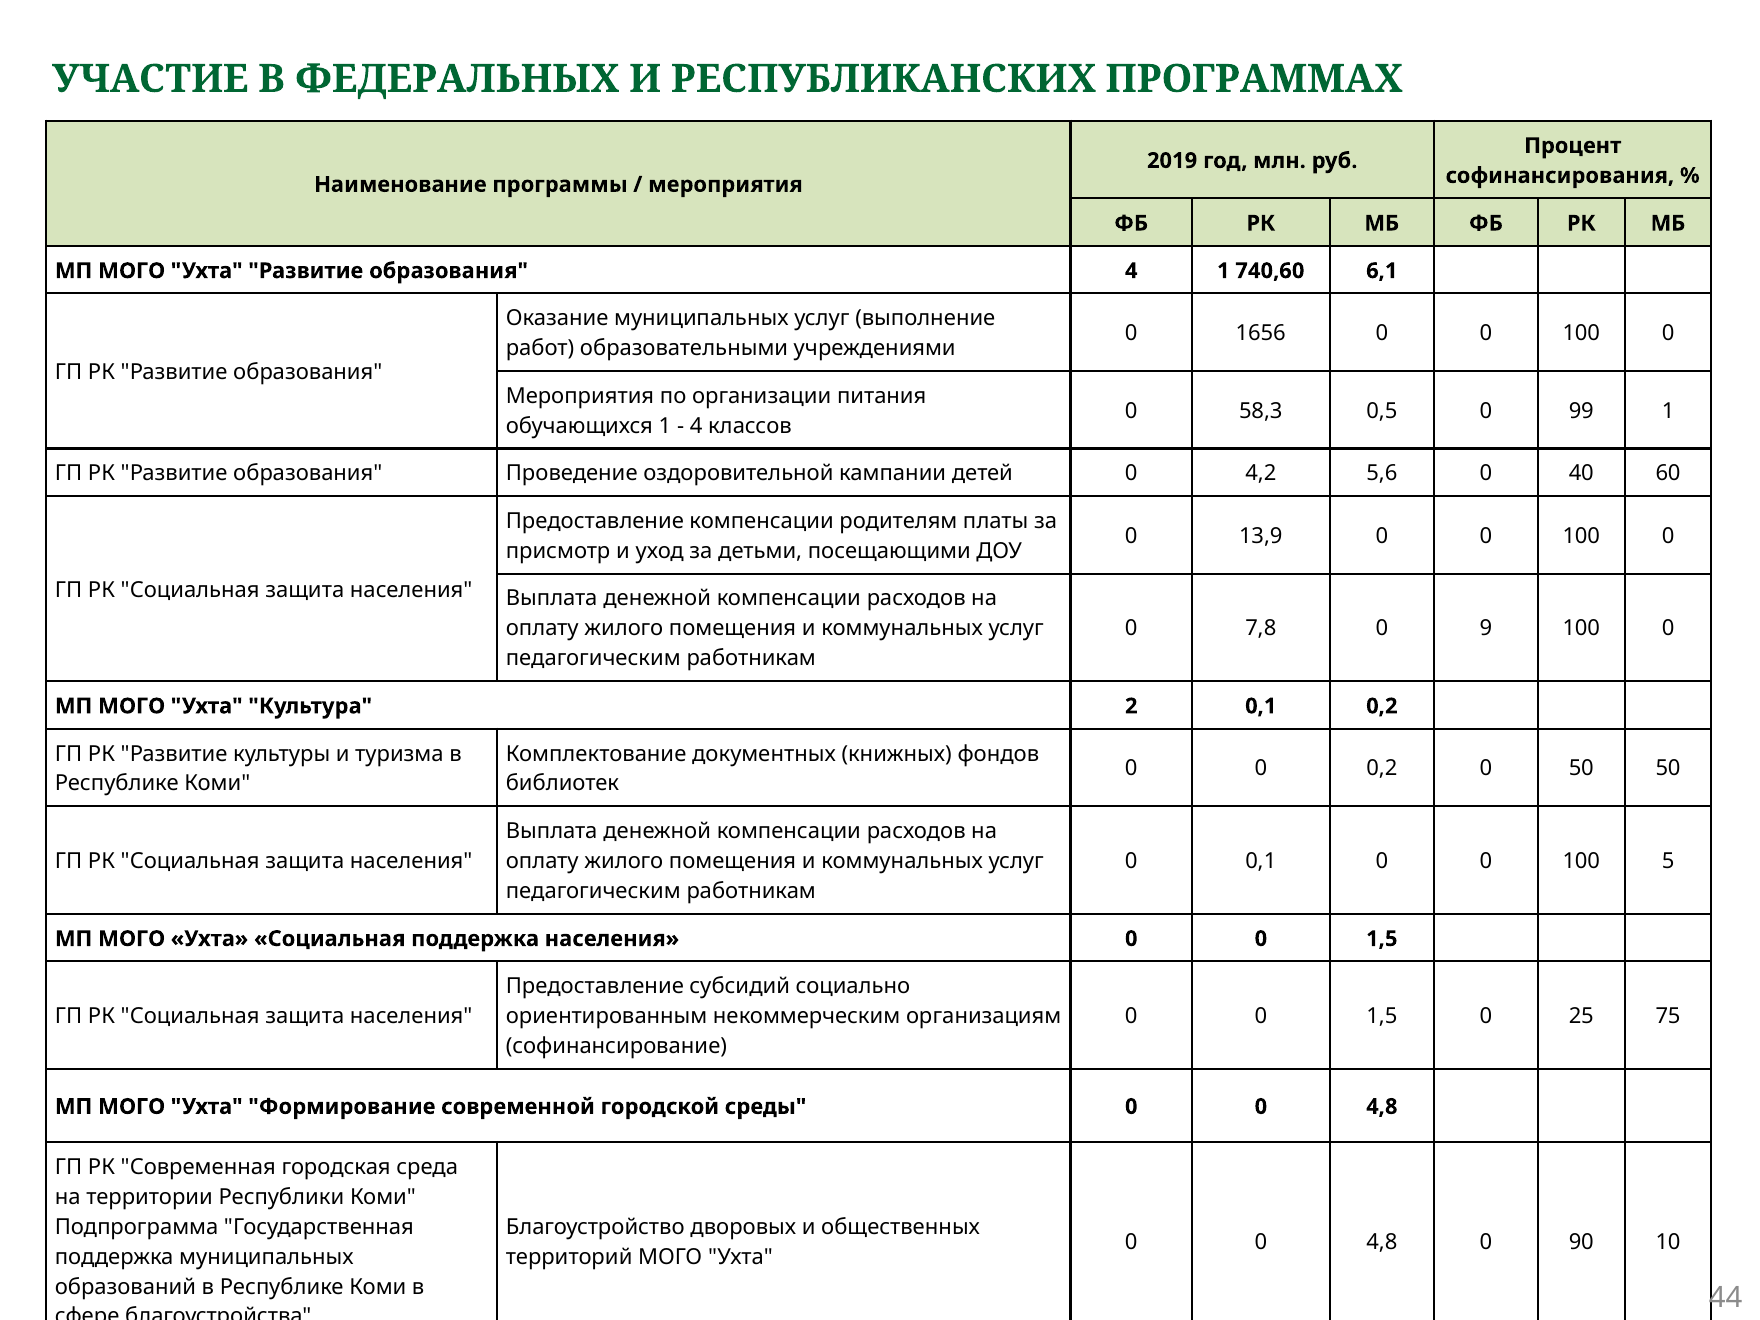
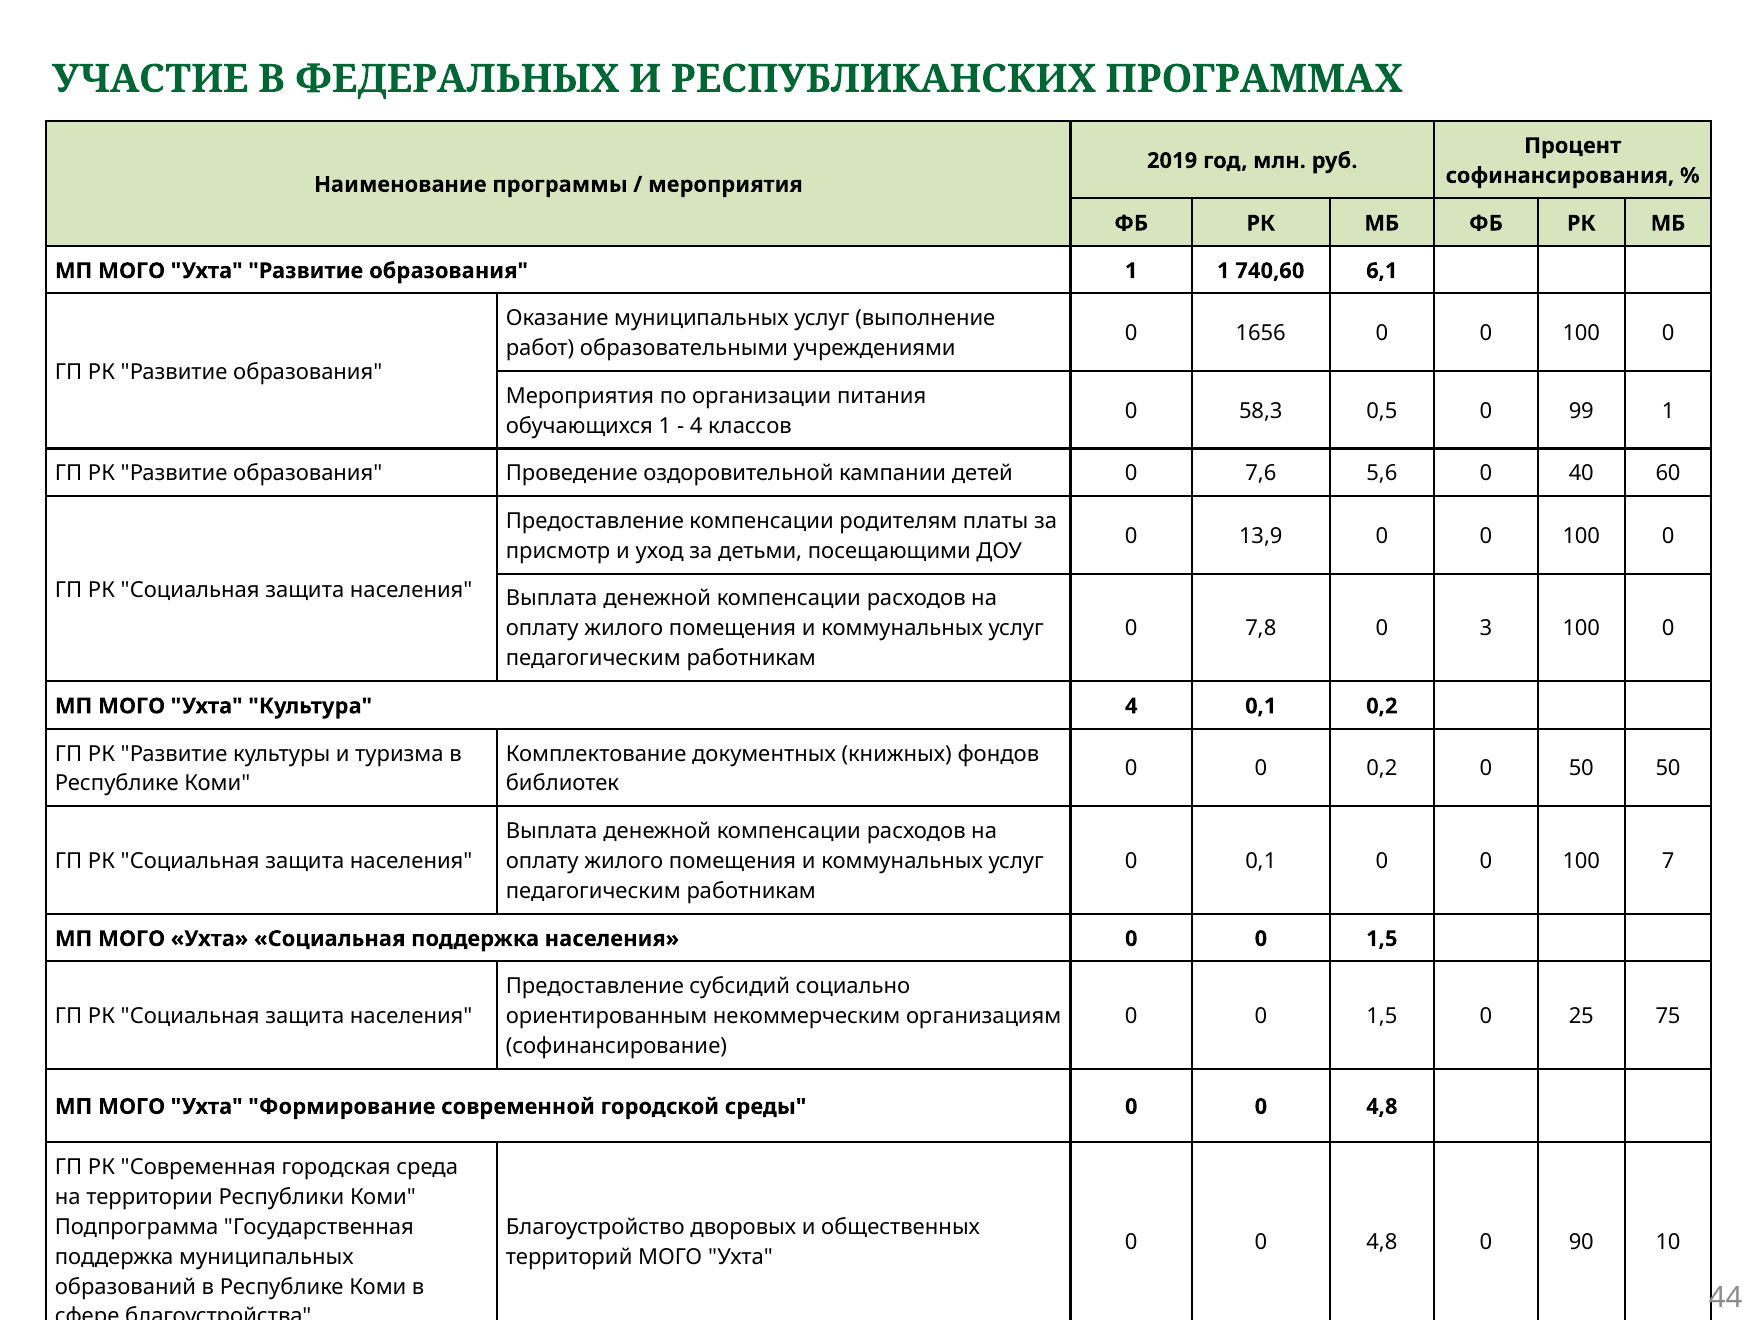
образования 4: 4 -> 1
4,2: 4,2 -> 7,6
9: 9 -> 3
Культура 2: 2 -> 4
5: 5 -> 7
